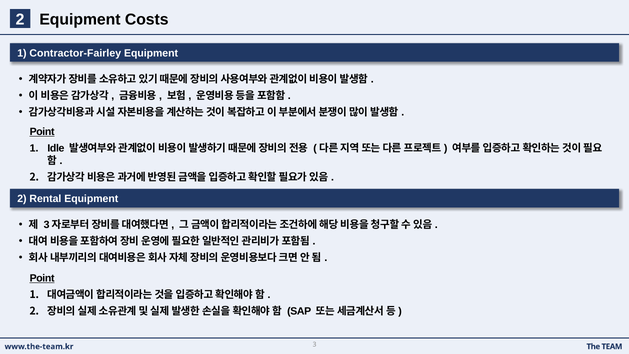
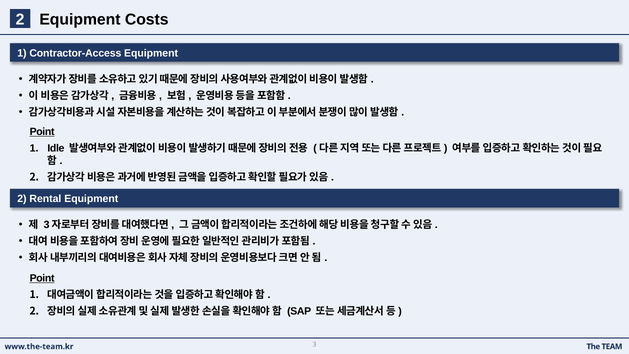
Contractor-Fairley: Contractor-Fairley -> Contractor-Access
